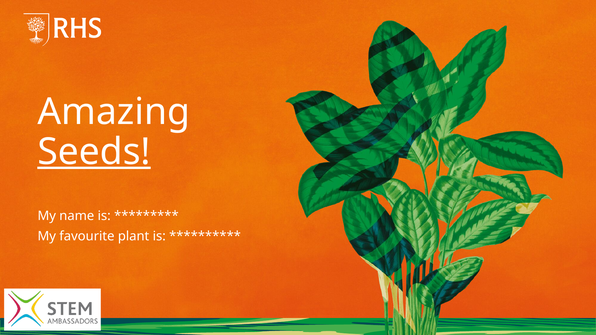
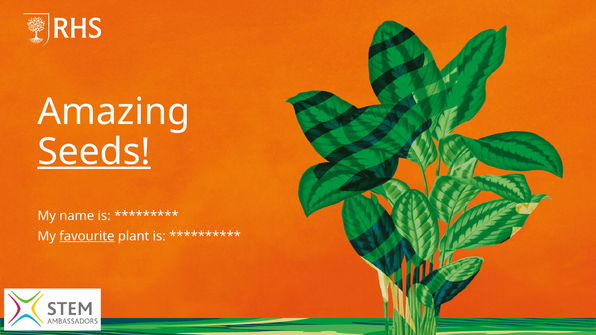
favourite underline: none -> present
